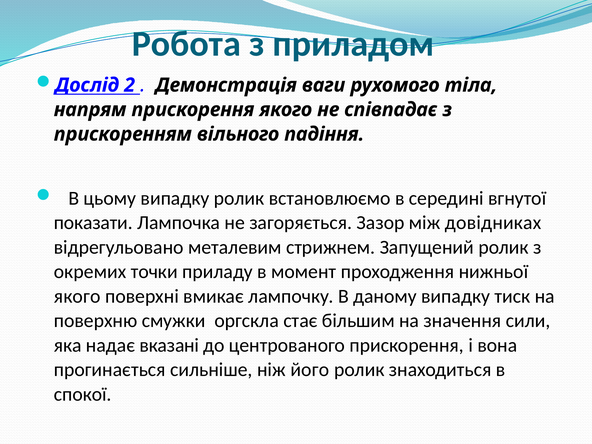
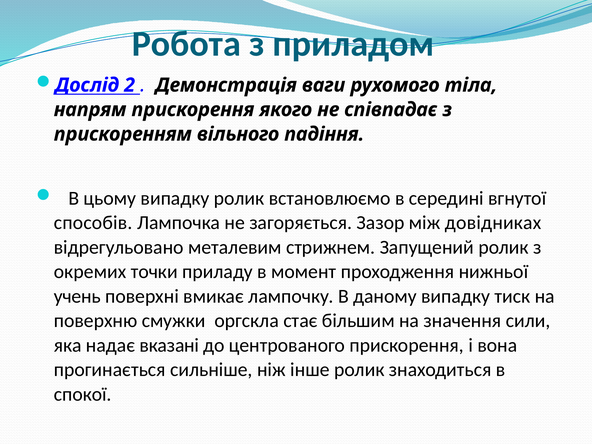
показати: показати -> способів
якого at (77, 296): якого -> учень
його: його -> інше
